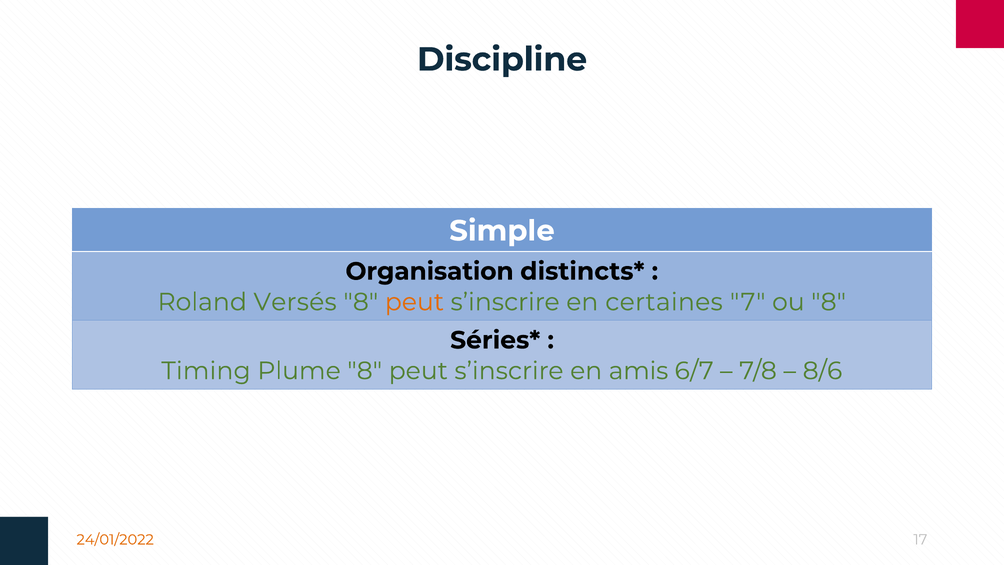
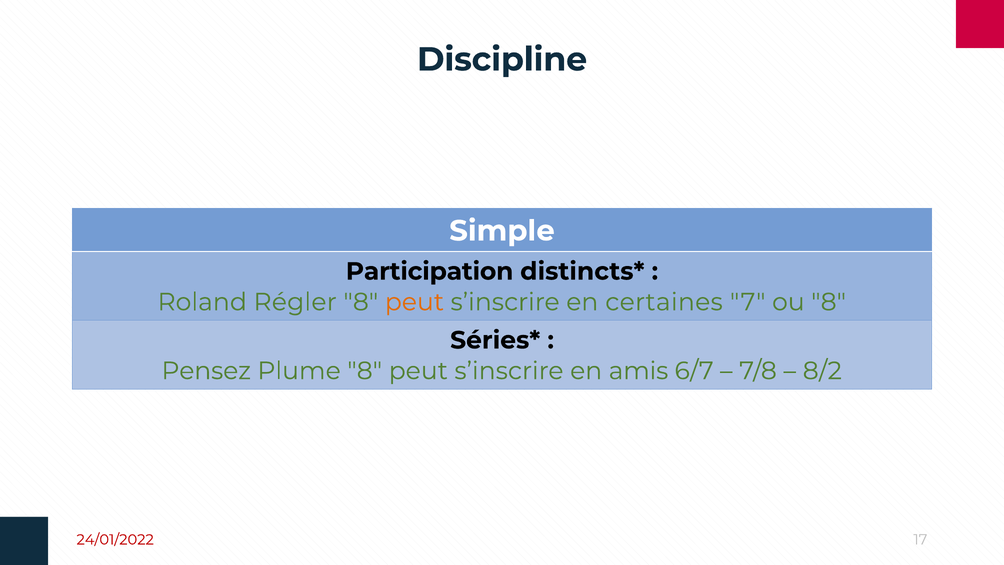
Organisation: Organisation -> Participation
Versés: Versés -> Régler
Timing: Timing -> Pensez
8/6: 8/6 -> 8/2
24/01/2022 colour: orange -> red
